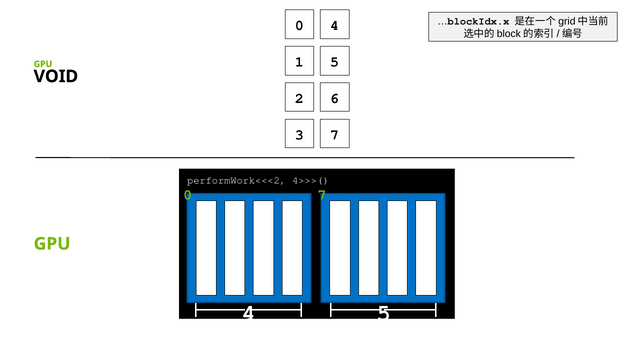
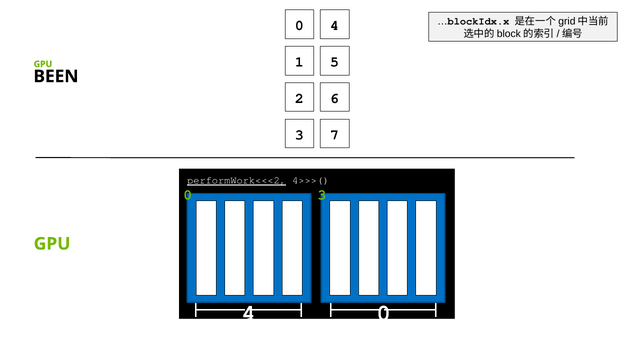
VOID: VOID -> BEEN
performWork<<<2 underline: none -> present
0 7: 7 -> 3
5 at (384, 313): 5 -> 0
